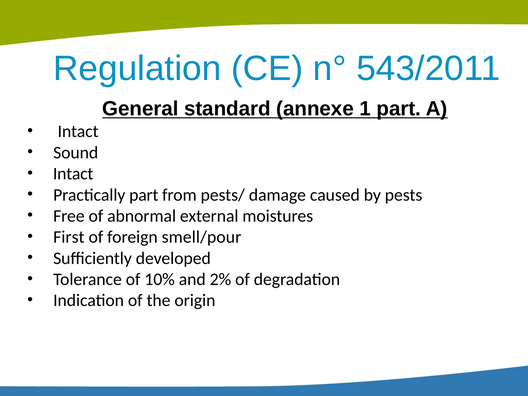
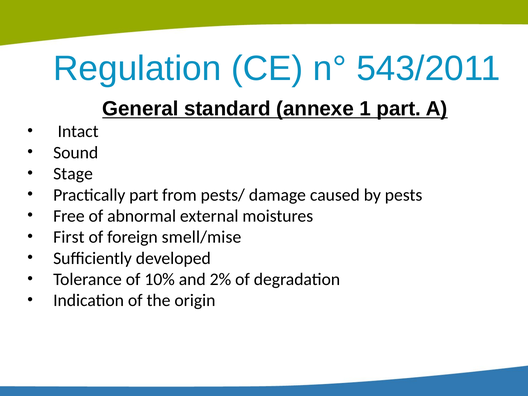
Intact at (73, 174): Intact -> Stage
smell/pour: smell/pour -> smell/mise
